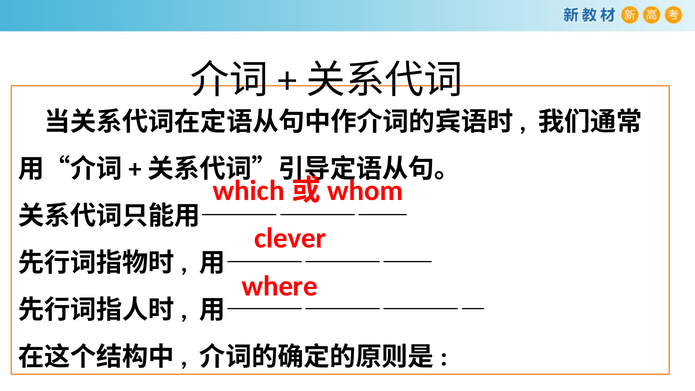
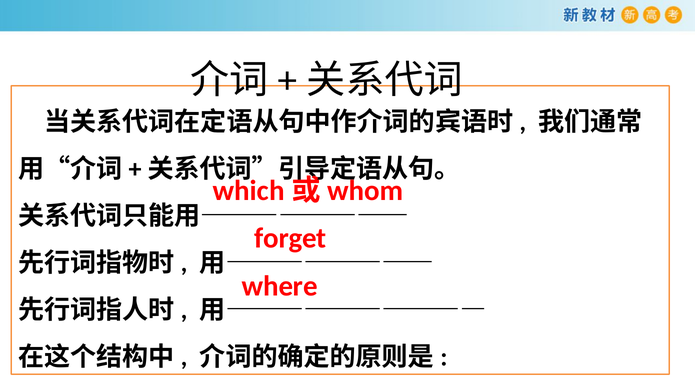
clever: clever -> forget
